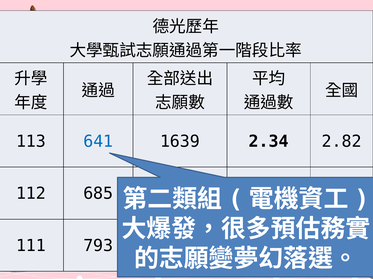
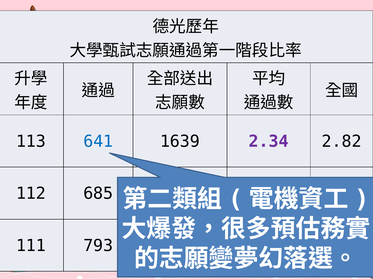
2.34 colour: black -> purple
